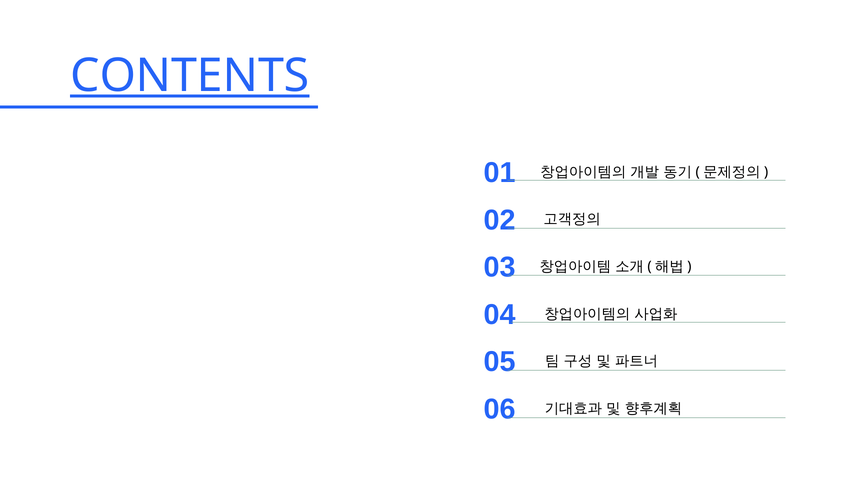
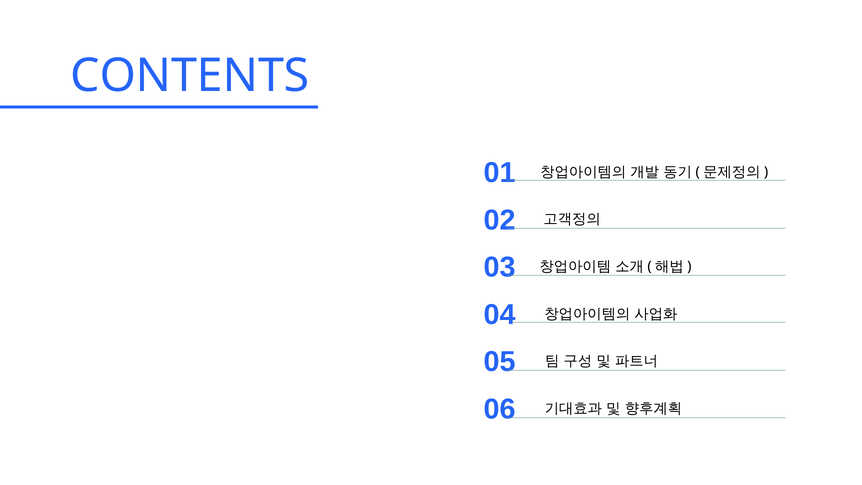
CONTENTS underline: present -> none
